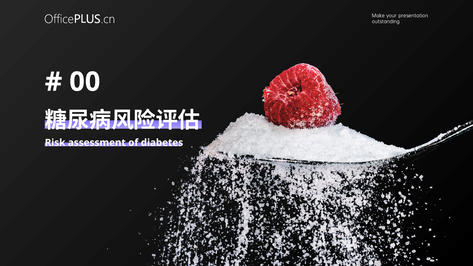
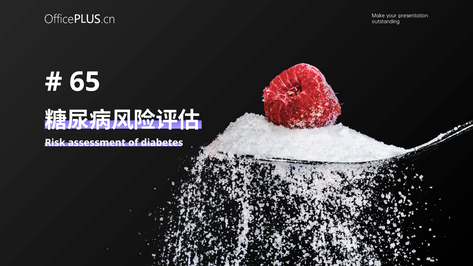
00: 00 -> 65
